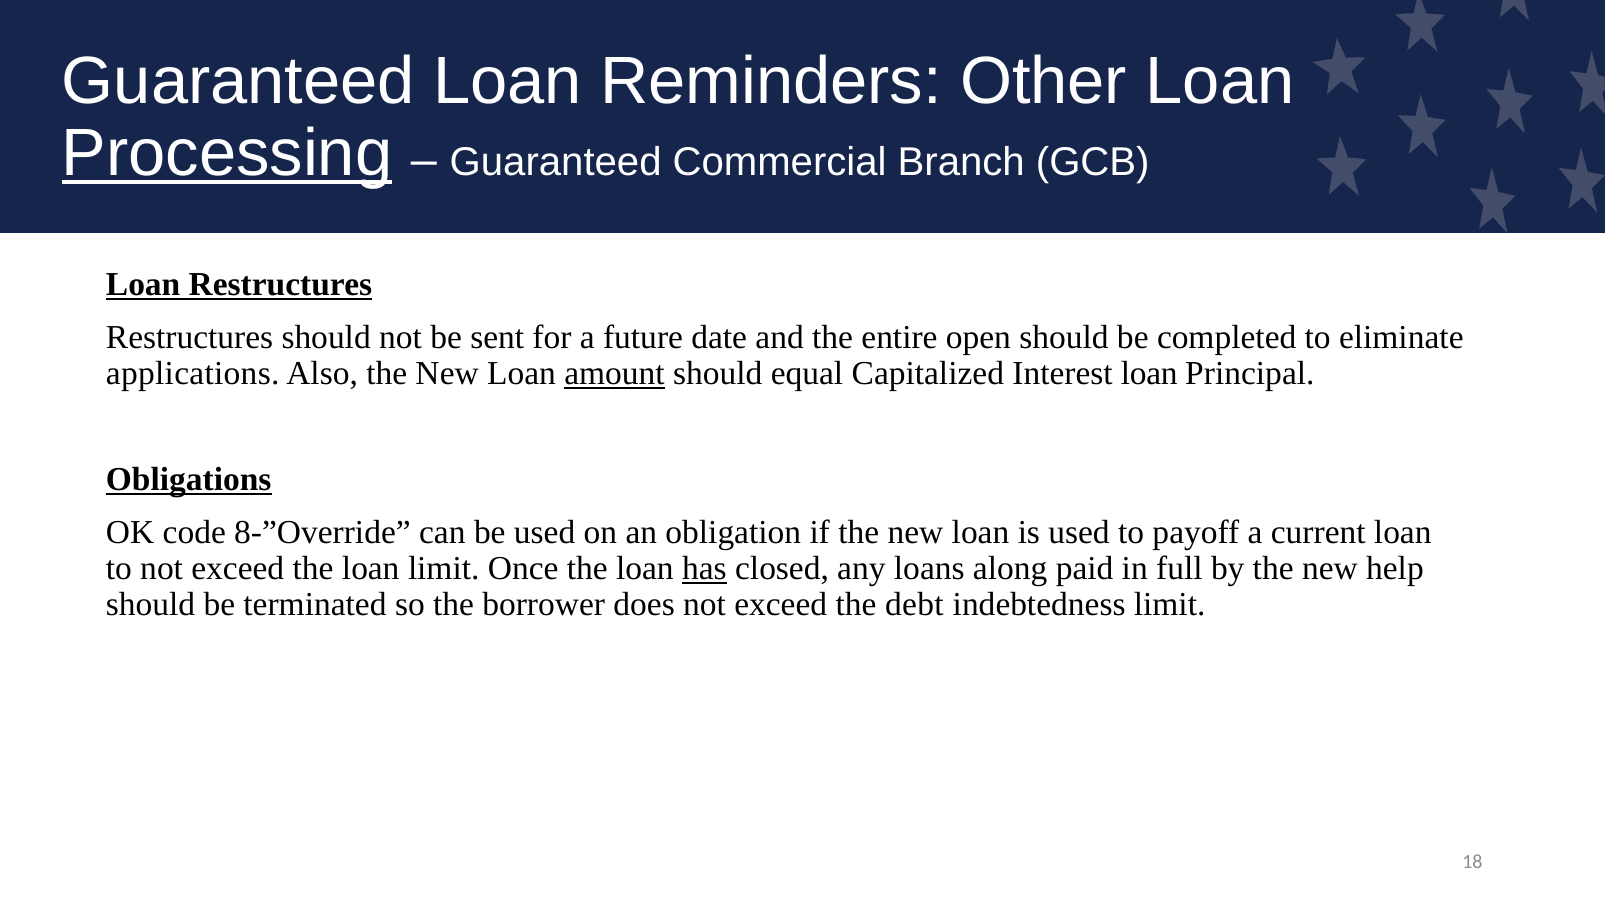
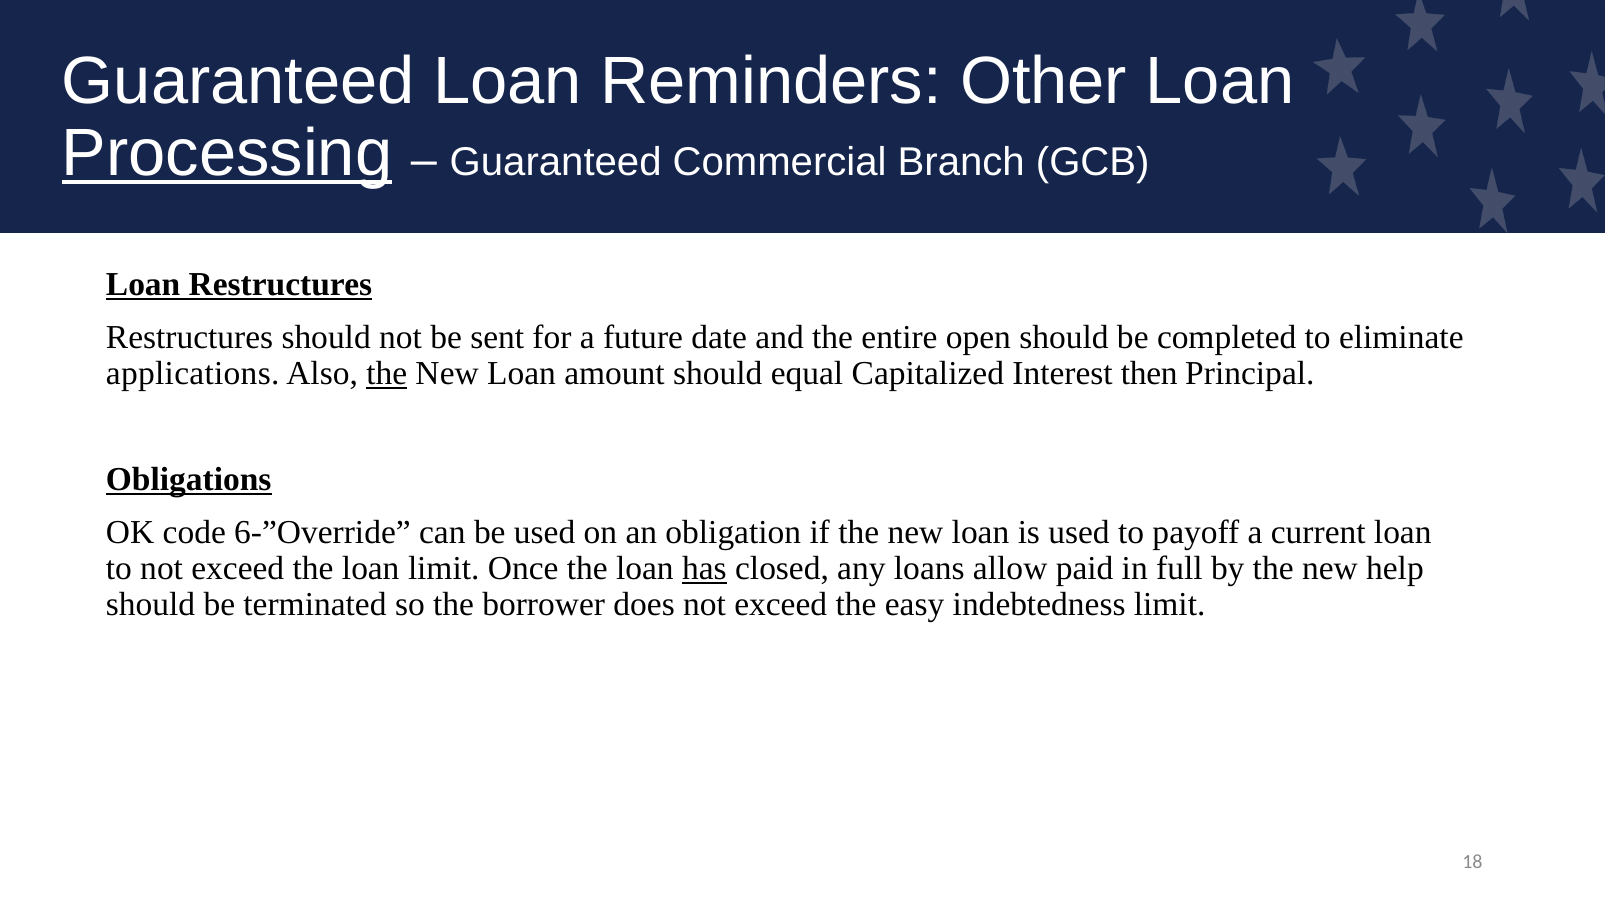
the at (387, 373) underline: none -> present
amount underline: present -> none
Interest loan: loan -> then
8-”Override: 8-”Override -> 6-”Override
along: along -> allow
debt: debt -> easy
